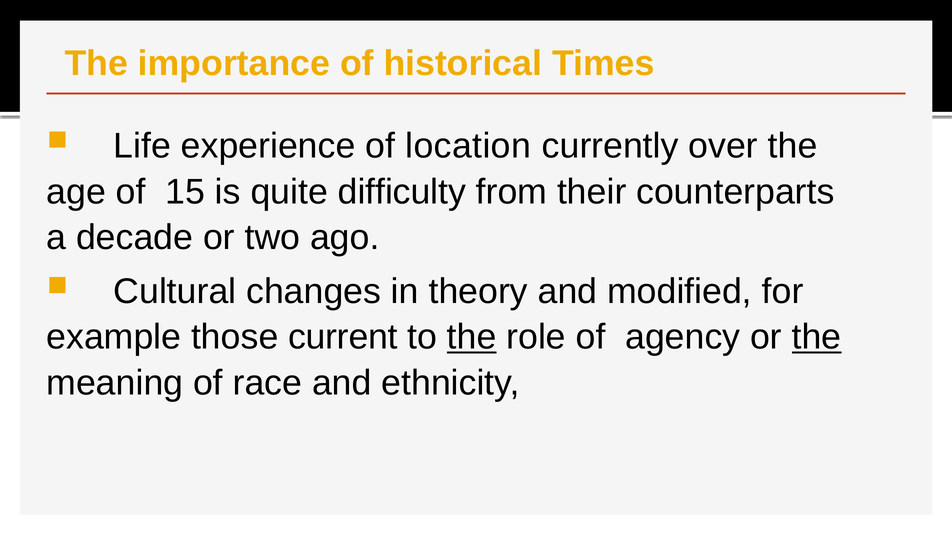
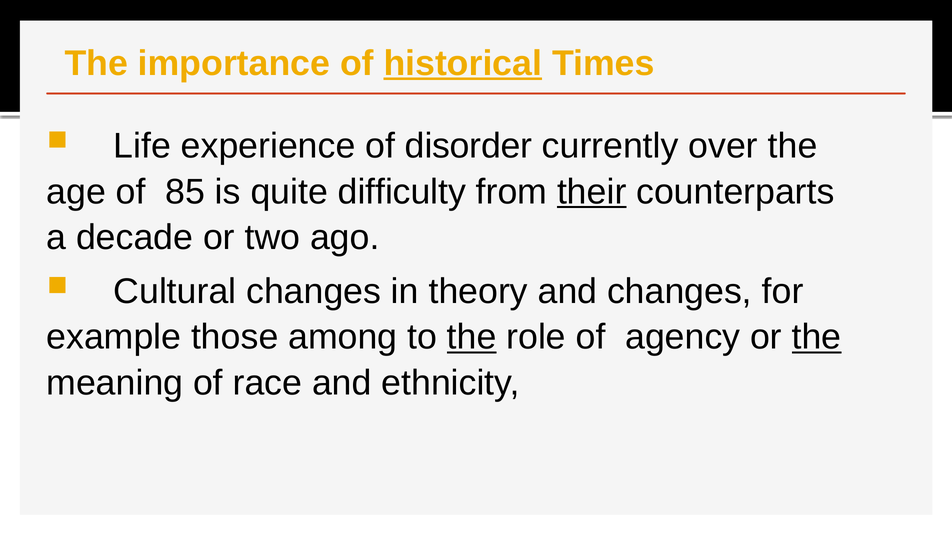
historical underline: none -> present
location: location -> disorder
15: 15 -> 85
their underline: none -> present
and modified: modified -> changes
current: current -> among
